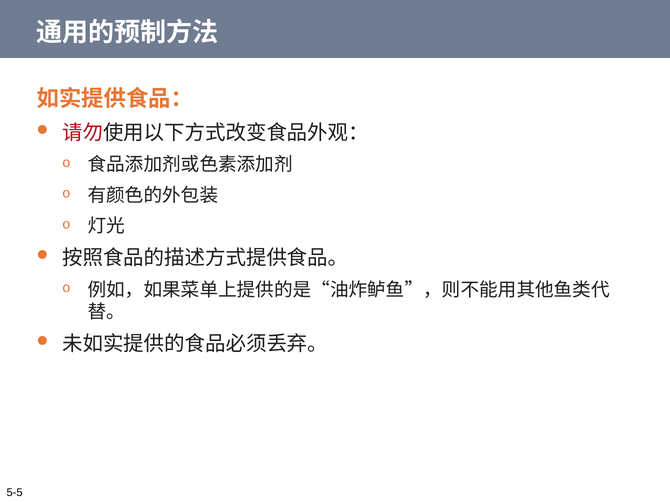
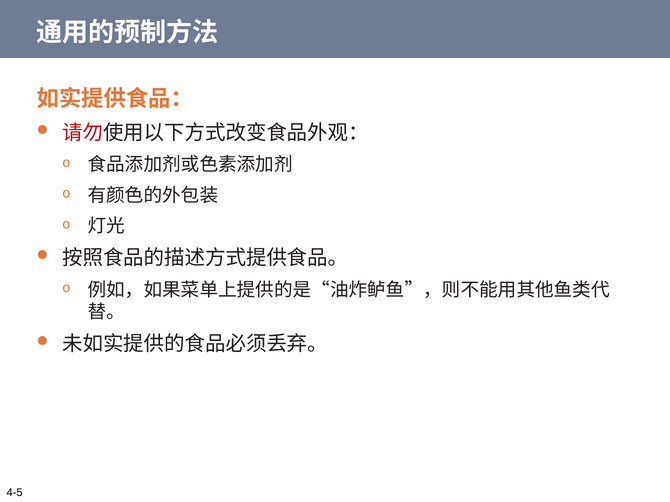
5-5: 5-5 -> 4-5
